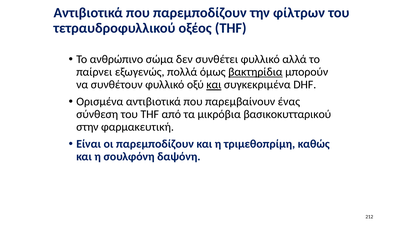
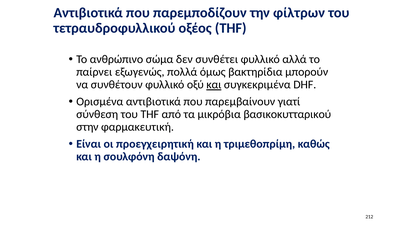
βακτηρίδια underline: present -> none
ένας: ένας -> γιατί
οι παρεμποδίζουν: παρεμποδίζουν -> προεγχειρητική
